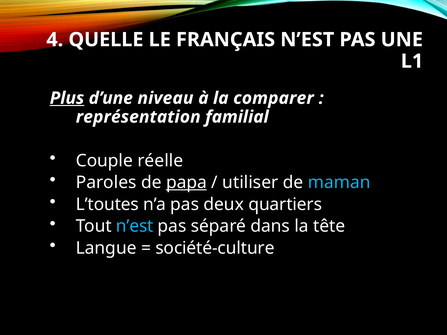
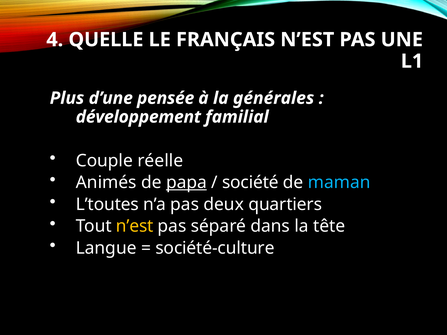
Plus underline: present -> none
niveau: niveau -> pensée
comparer: comparer -> générales
représentation: représentation -> développement
Paroles: Paroles -> Animés
utiliser: utiliser -> société
n’est at (135, 226) colour: light blue -> yellow
